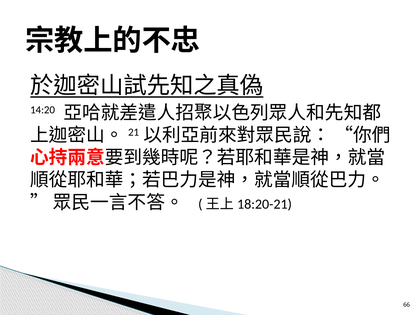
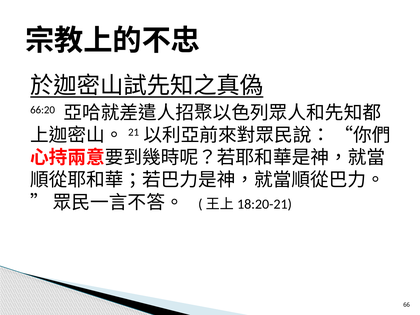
14:20: 14:20 -> 66:20
